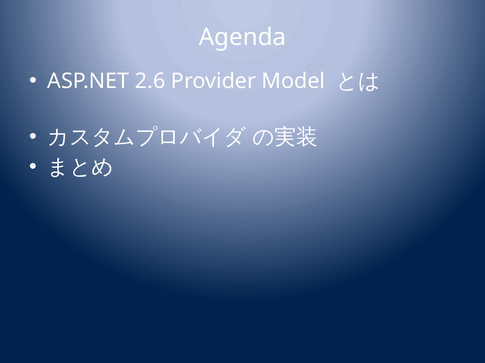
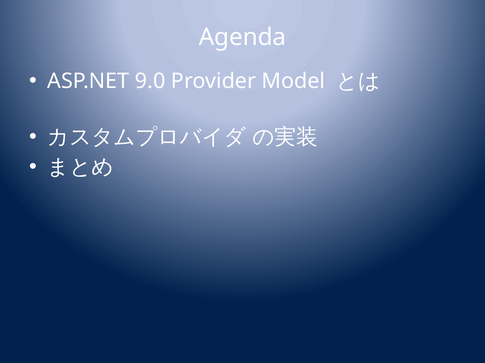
2.6: 2.6 -> 9.0
